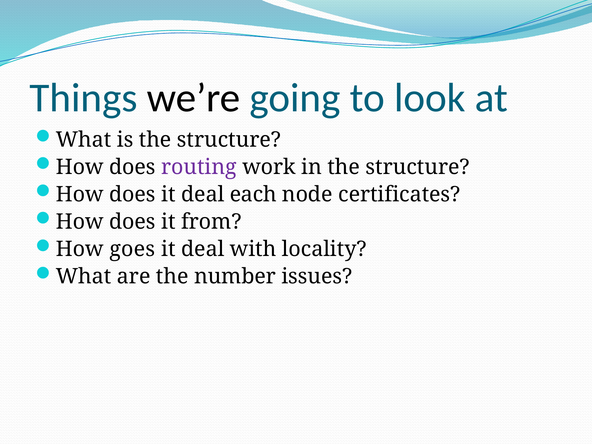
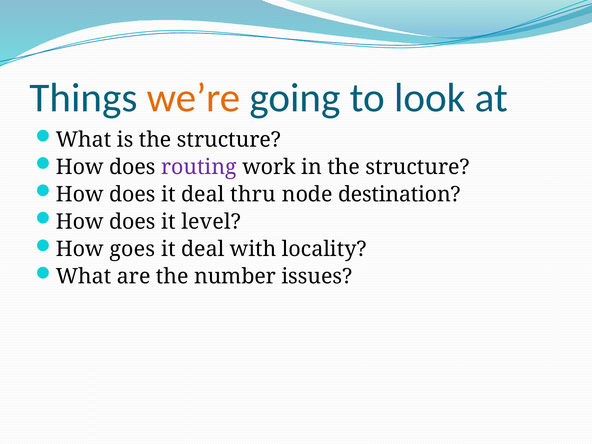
we’re colour: black -> orange
each: each -> thru
certificates: certificates -> destination
from: from -> level
